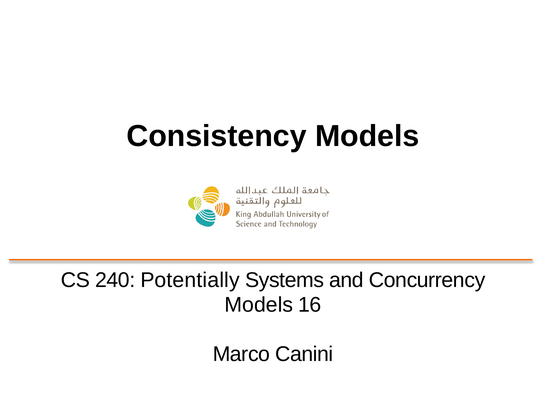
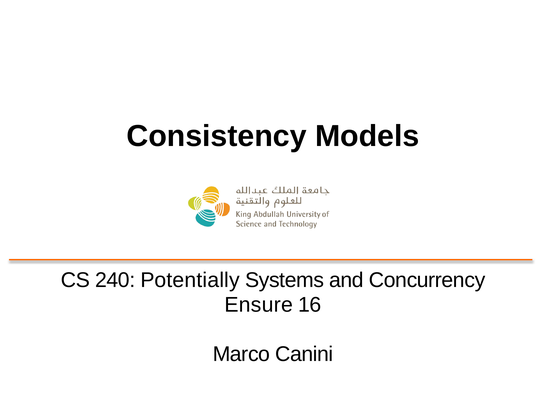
Models at (259, 304): Models -> Ensure
